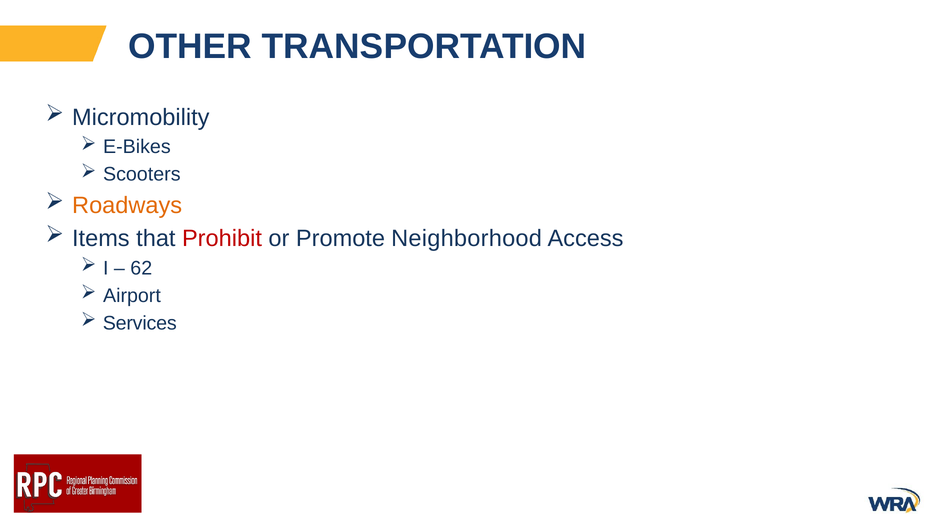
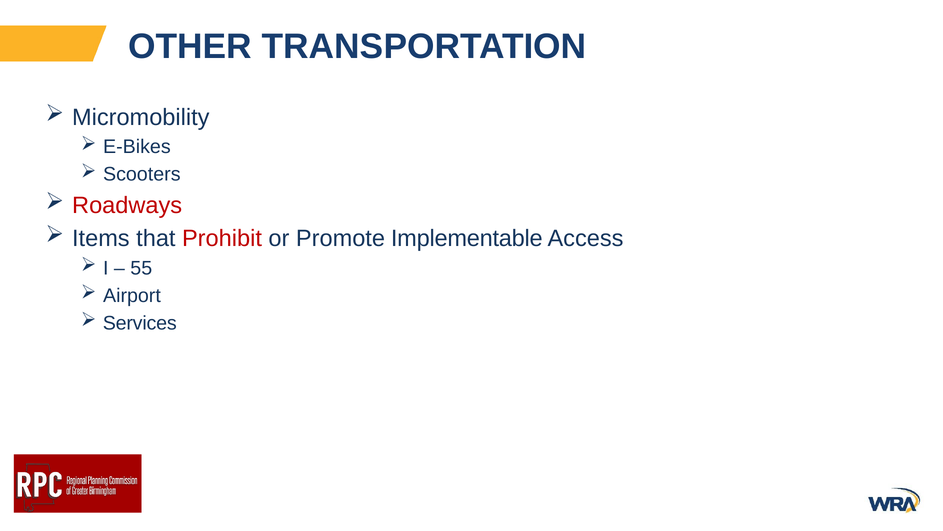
Roadways colour: orange -> red
Neighborhood: Neighborhood -> Implementable
62: 62 -> 55
